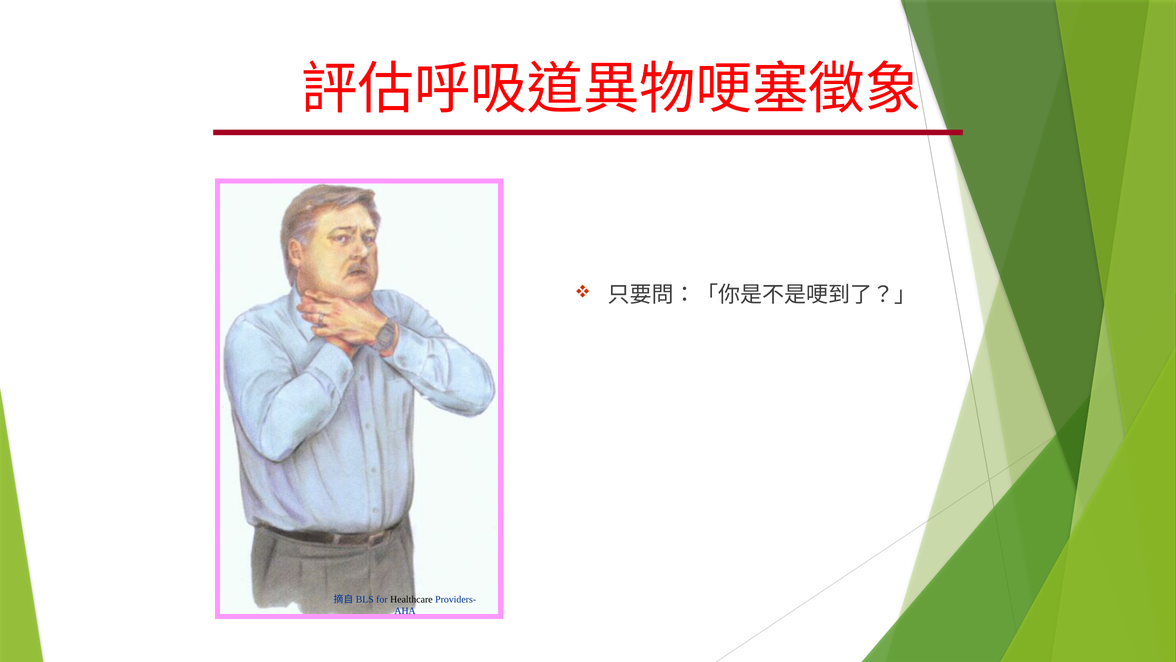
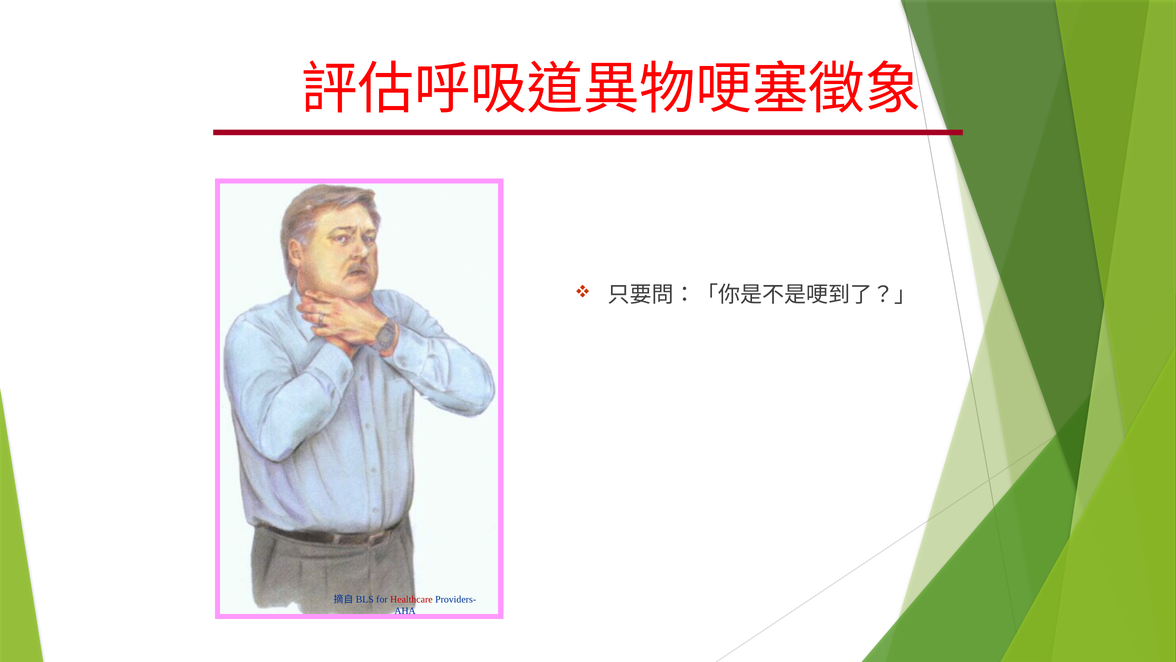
Healthcare colour: black -> red
